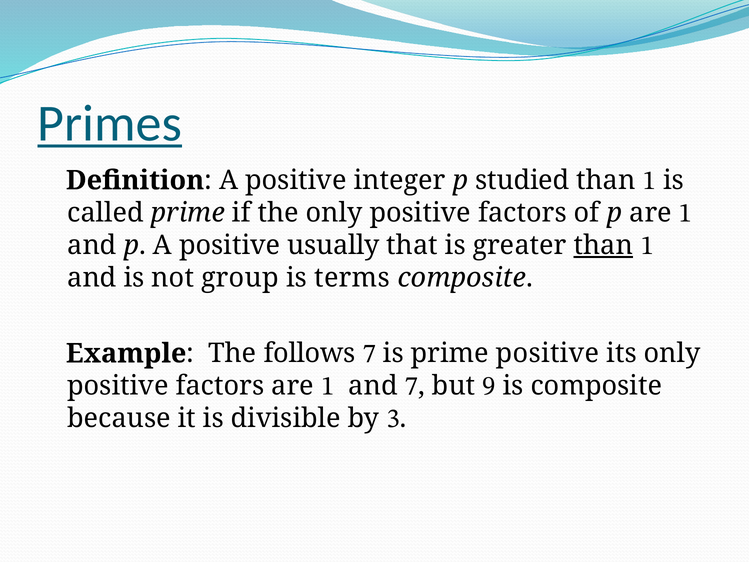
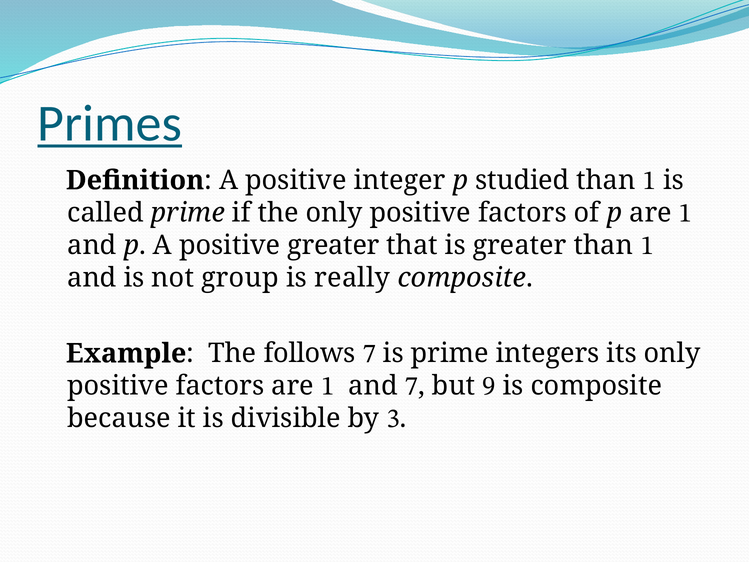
positive usually: usually -> greater
than at (603, 245) underline: present -> none
terms: terms -> really
prime positive: positive -> integers
